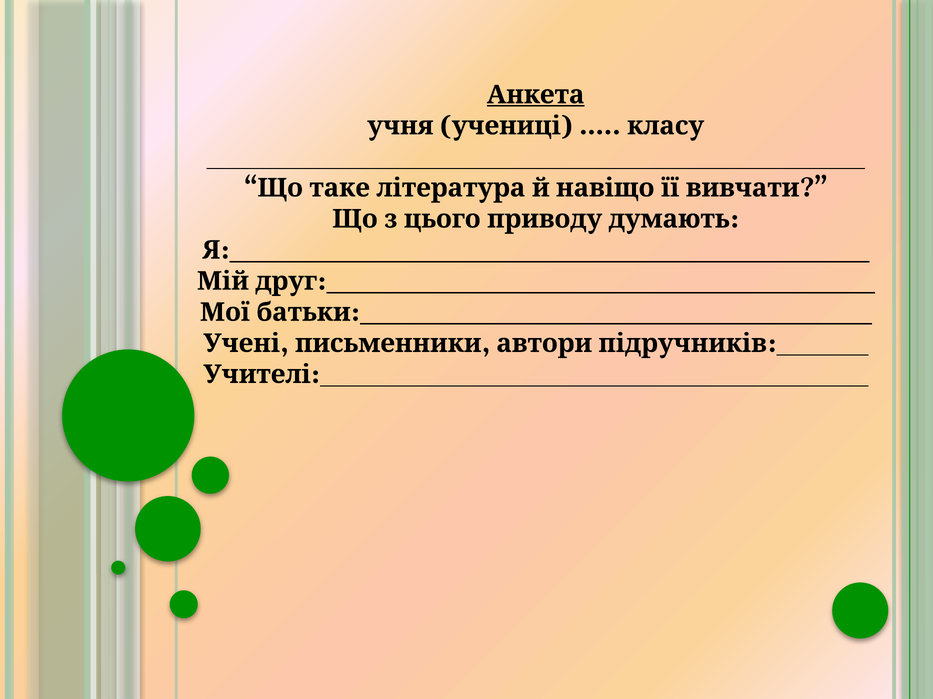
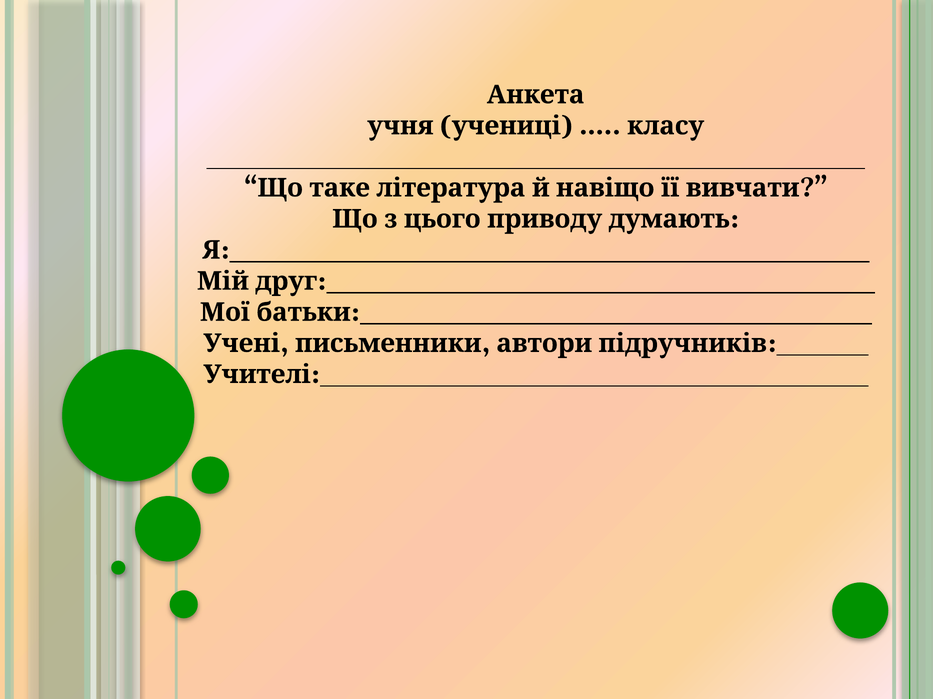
Анкета underline: present -> none
